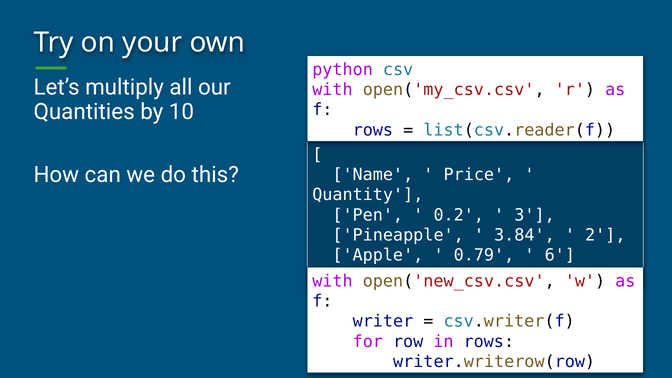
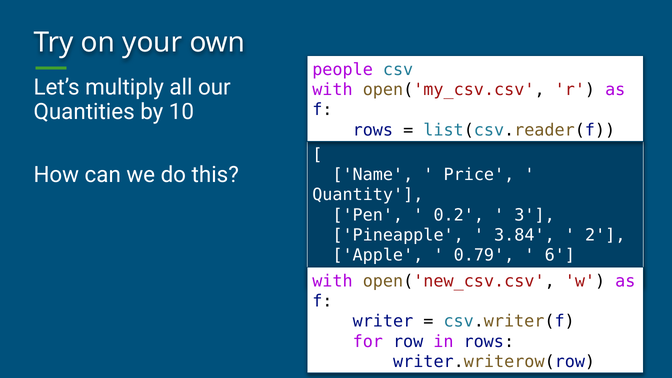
python: python -> people
